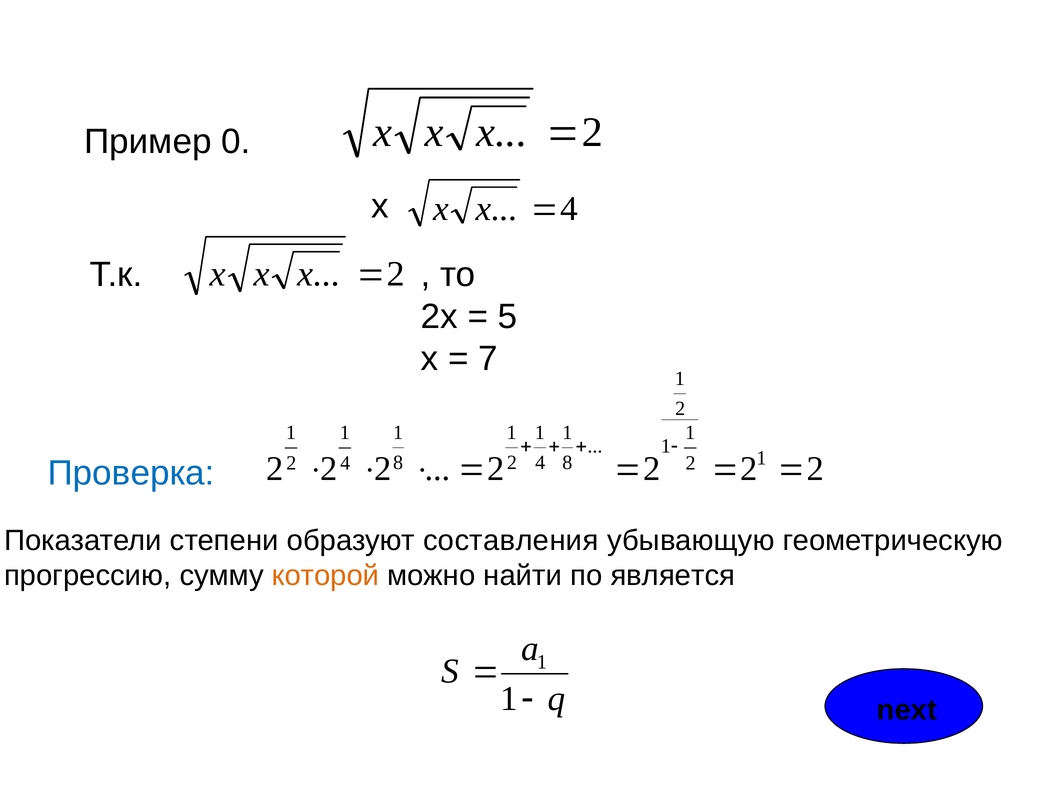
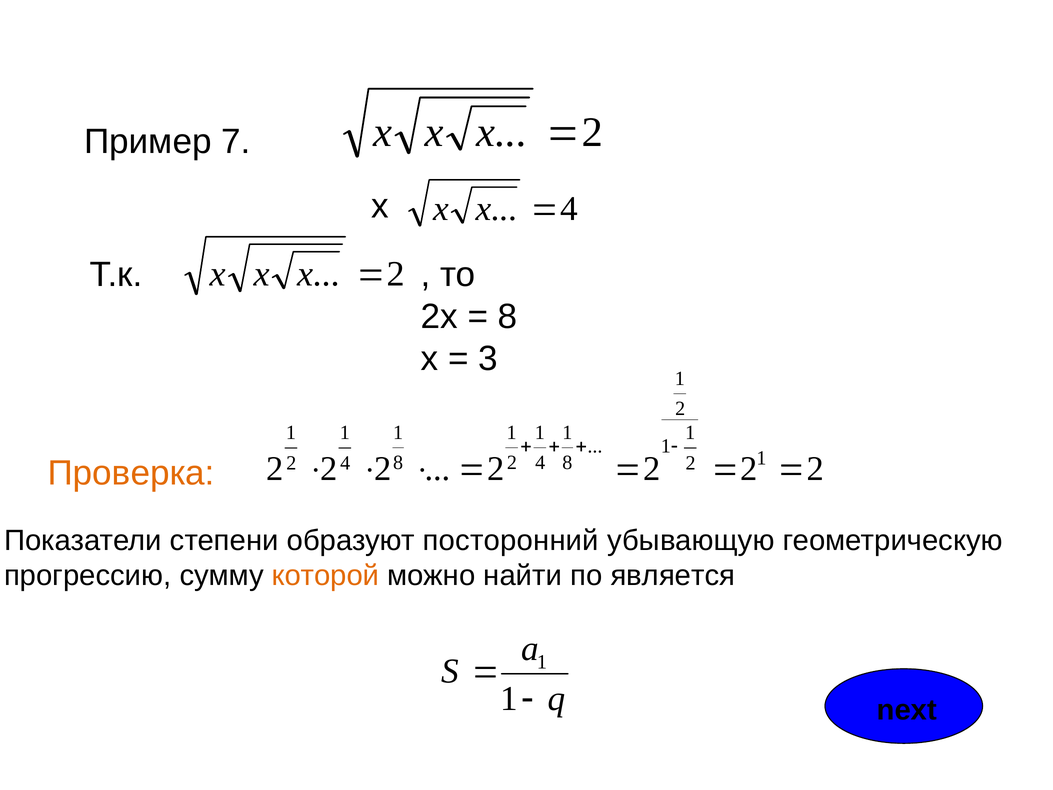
0: 0 -> 7
5 at (508, 317): 5 -> 8
7: 7 -> 3
Проверка colour: blue -> orange
составления: составления -> посторонний
